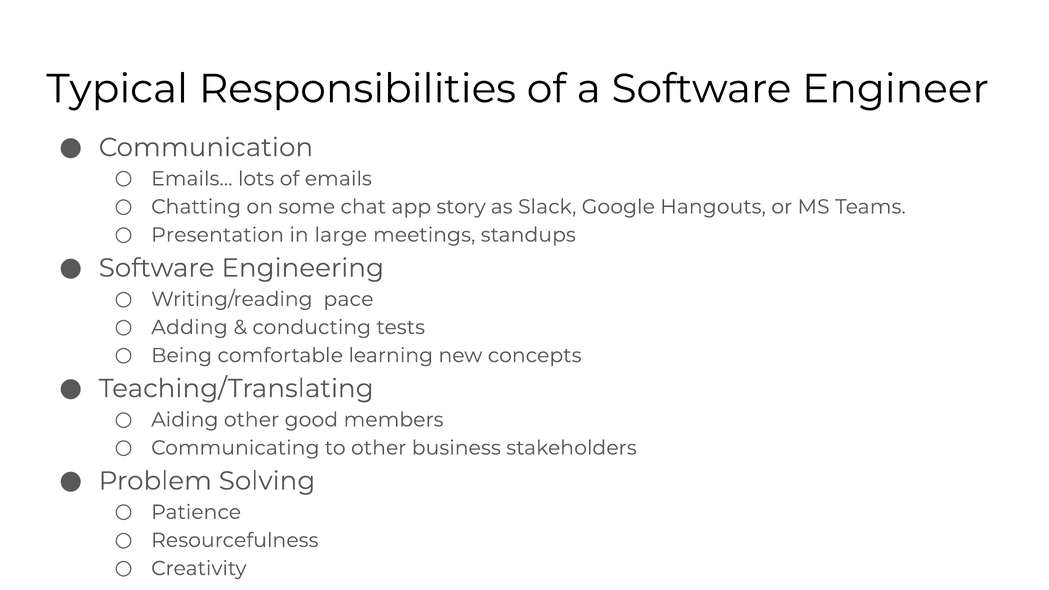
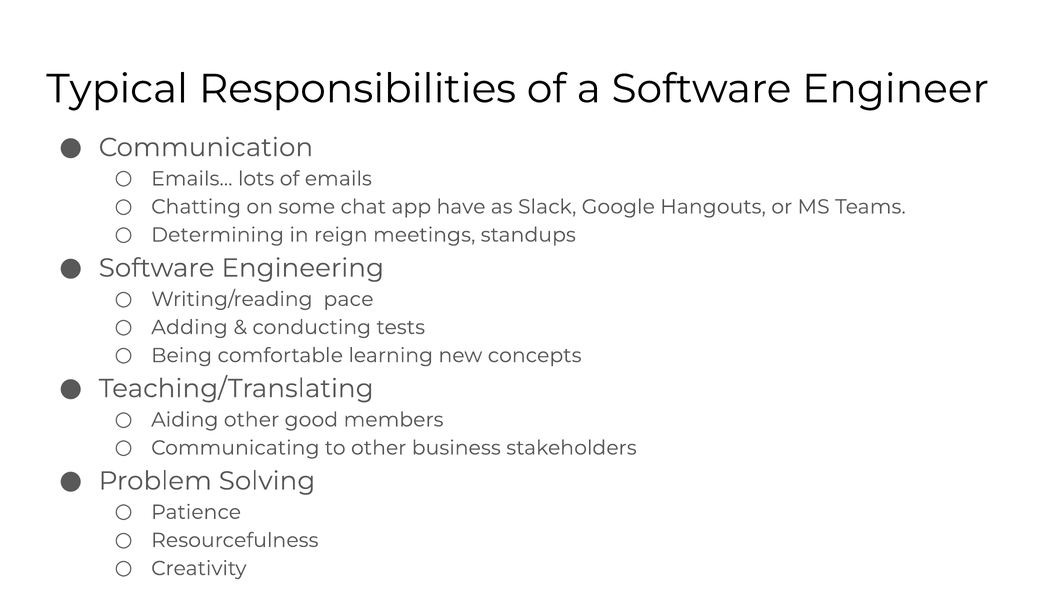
story: story -> have
Presentation: Presentation -> Determining
large: large -> reign
